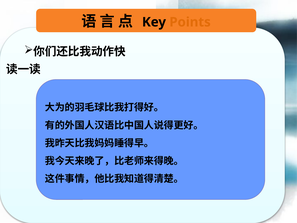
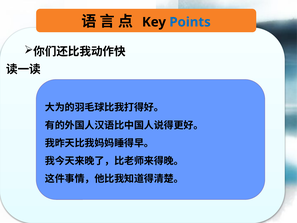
Points colour: orange -> blue
